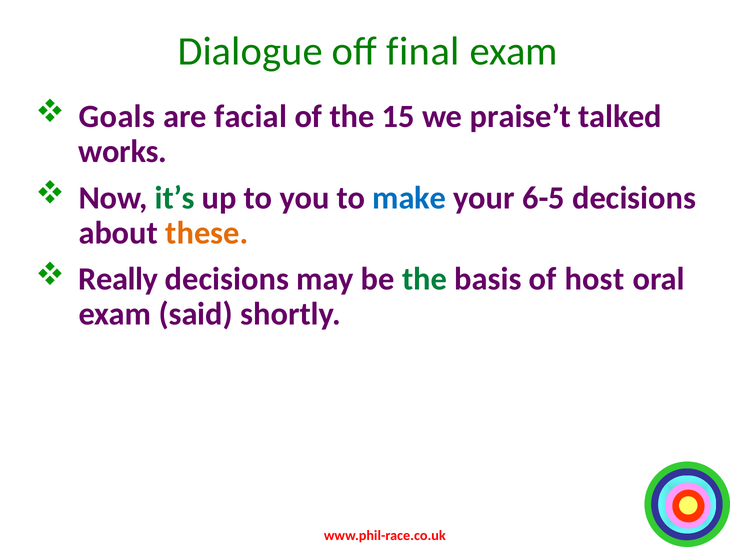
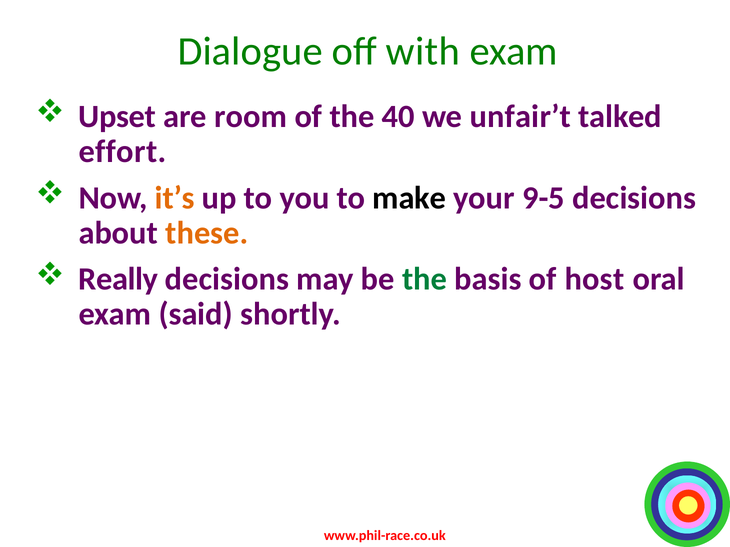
final: final -> with
Goals: Goals -> Upset
facial: facial -> room
15: 15 -> 40
praise’t: praise’t -> unfair’t
works: works -> effort
it’s colour: green -> orange
make colour: blue -> black
6-5: 6-5 -> 9-5
